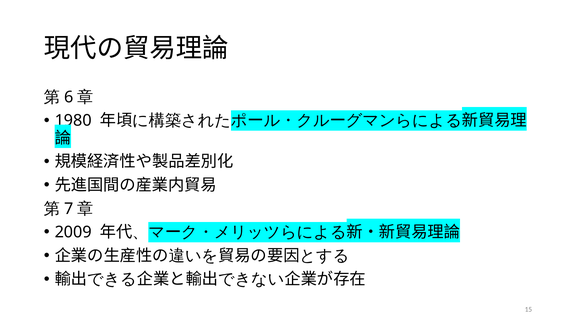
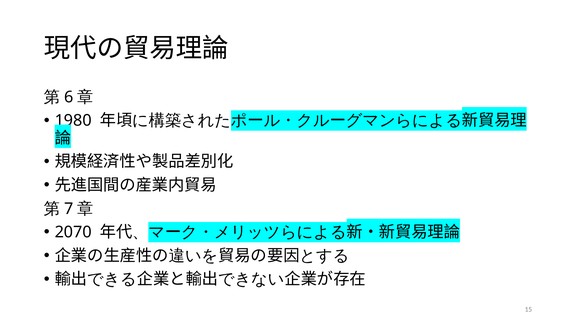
2009: 2009 -> 2070
